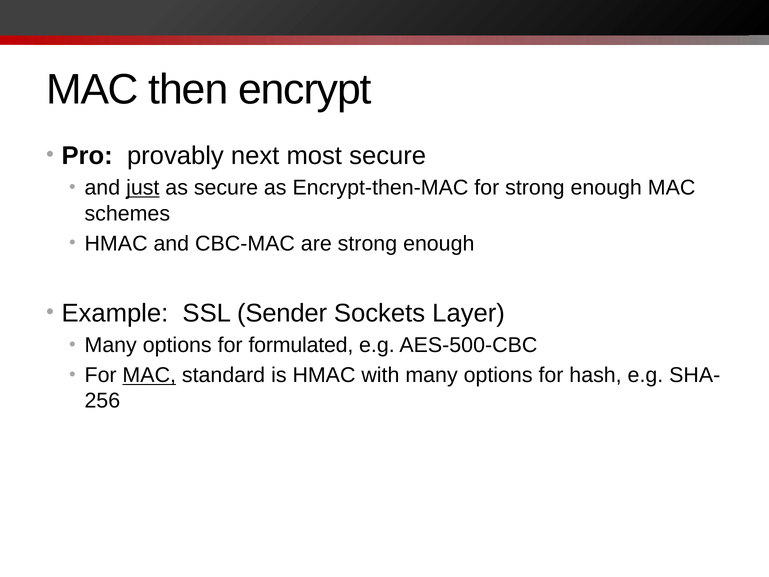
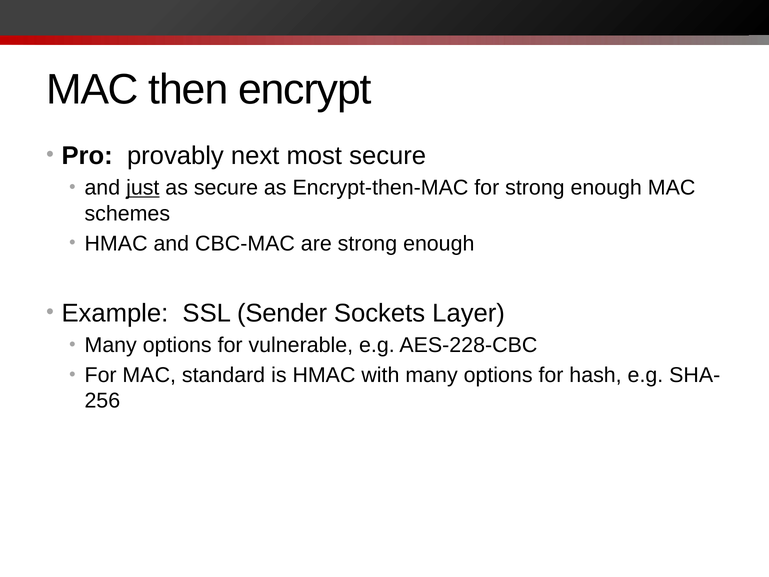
formulated: formulated -> vulnerable
AES-500-CBC: AES-500-CBC -> AES-228-CBC
MAC at (149, 375) underline: present -> none
